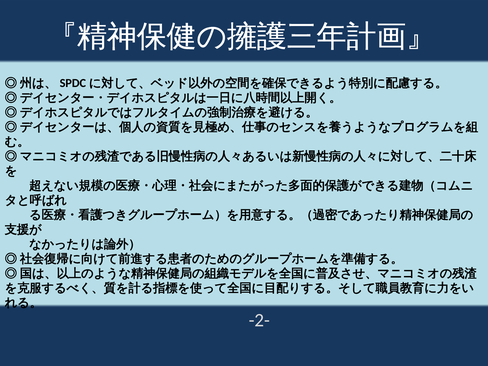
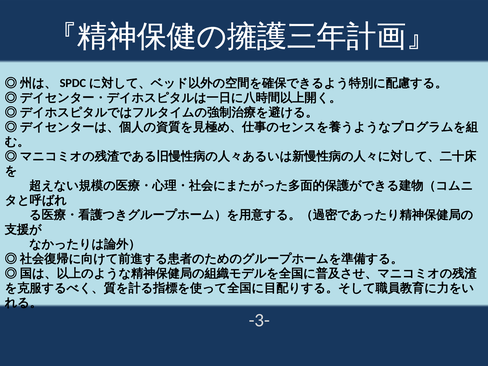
-2-: -2- -> -3-
